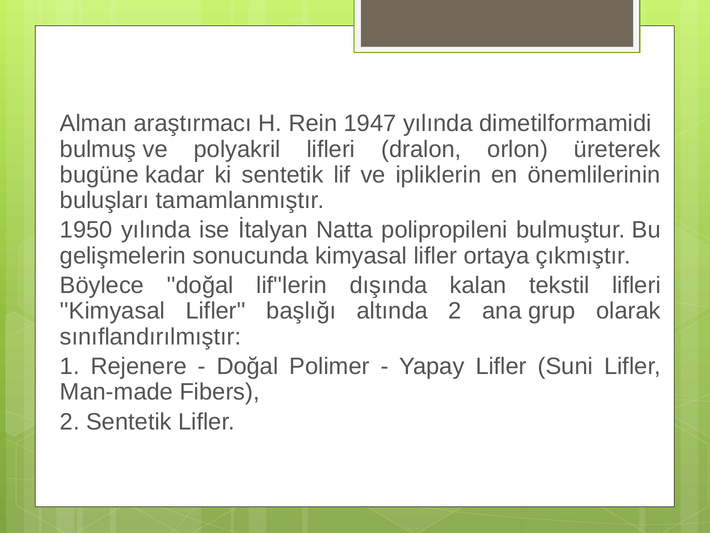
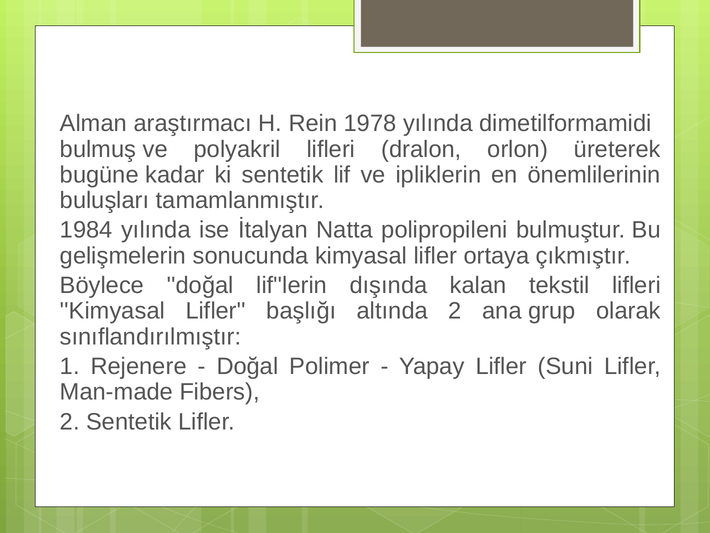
1947: 1947 -> 1978
1950: 1950 -> 1984
